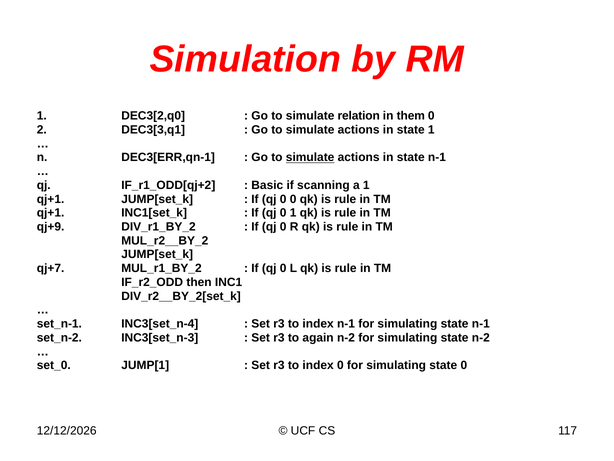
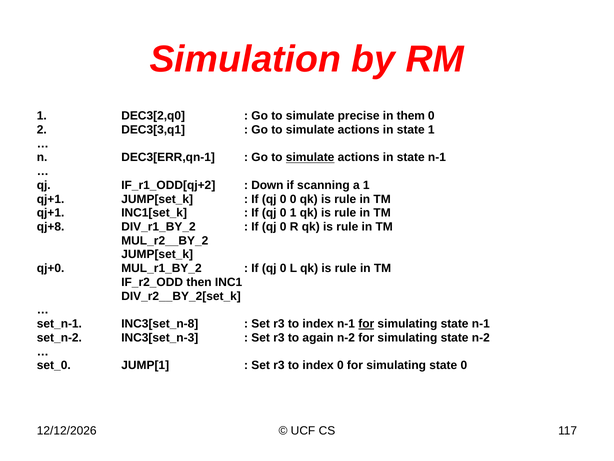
relation: relation -> precise
Basic: Basic -> Down
qj+9: qj+9 -> qj+8
qj+7: qj+7 -> qj+0
INC3[set_n-4: INC3[set_n-4 -> INC3[set_n-8
for at (366, 324) underline: none -> present
